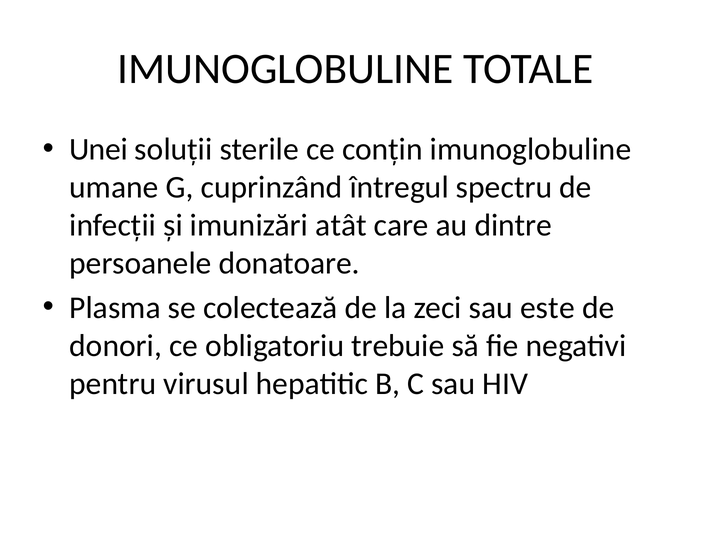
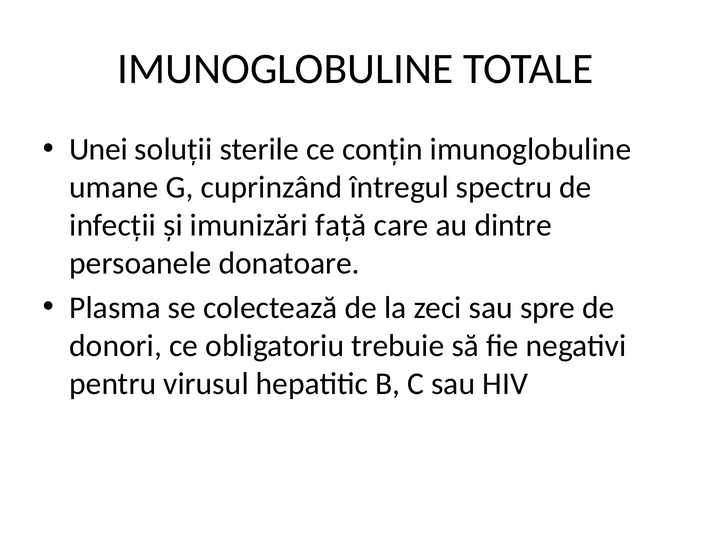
atât: atât -> faţă
este: este -> spre
